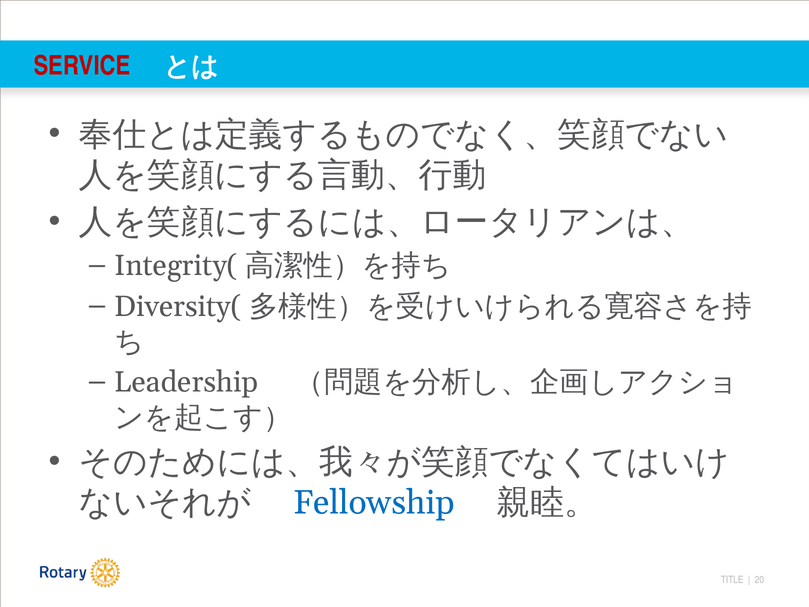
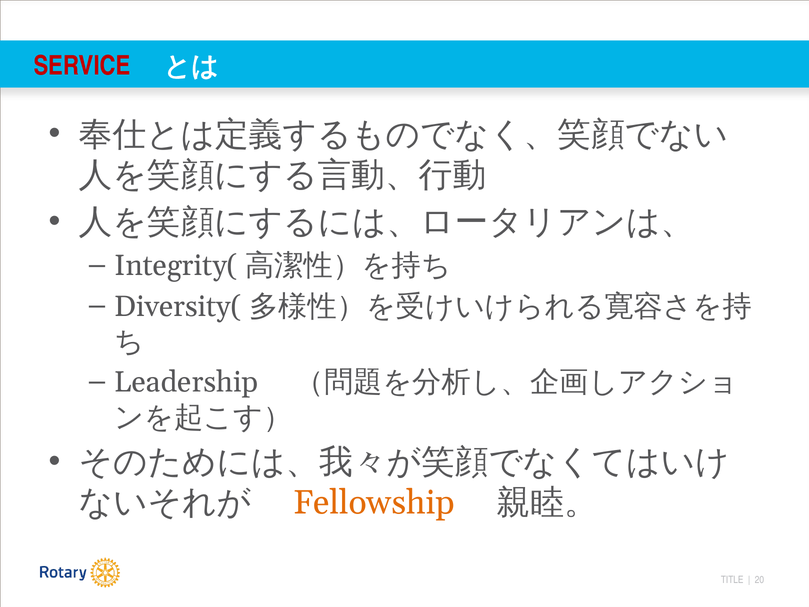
Fellowship colour: blue -> orange
